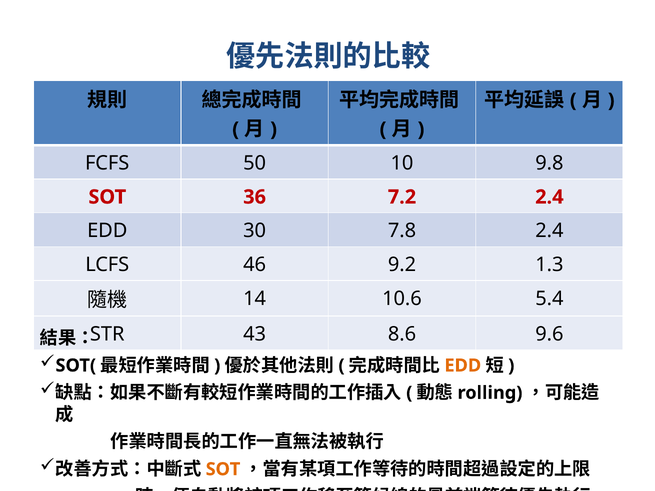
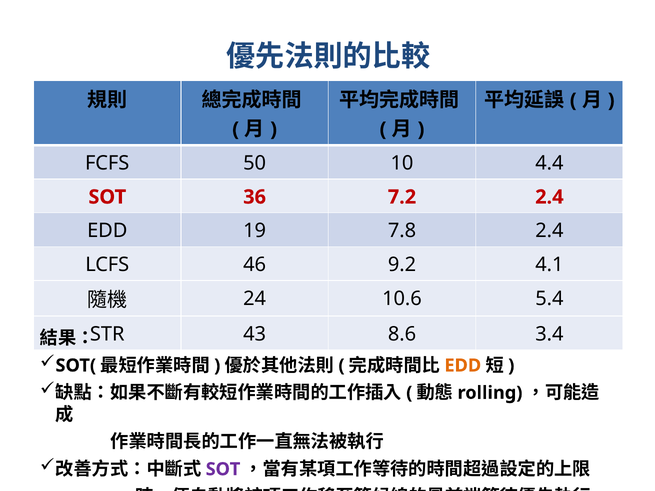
9.8: 9.8 -> 4.4
30: 30 -> 19
1.3: 1.3 -> 4.1
14: 14 -> 24
9.6: 9.6 -> 3.4
SOT at (223, 469) colour: orange -> purple
